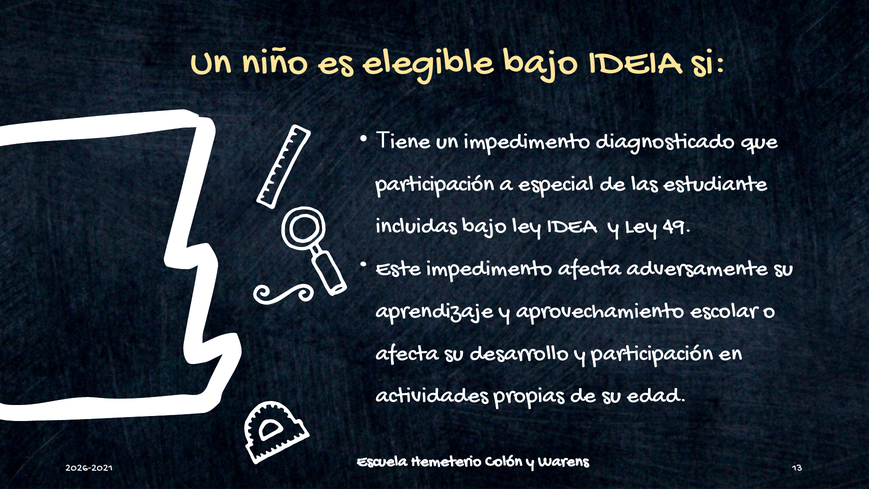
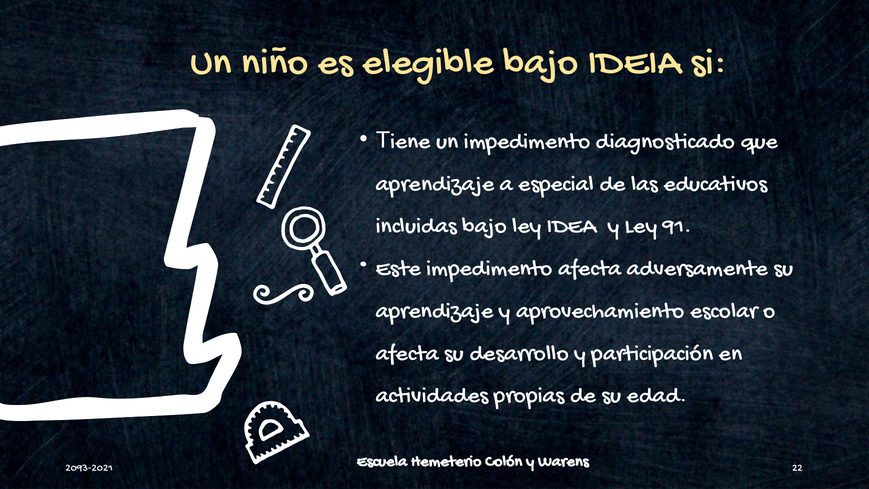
participación at (435, 182): participación -> aprendizaje
estudiante: estudiante -> educativos
49: 49 -> 91
2026-2021: 2026-2021 -> 2093-2021
13: 13 -> 22
